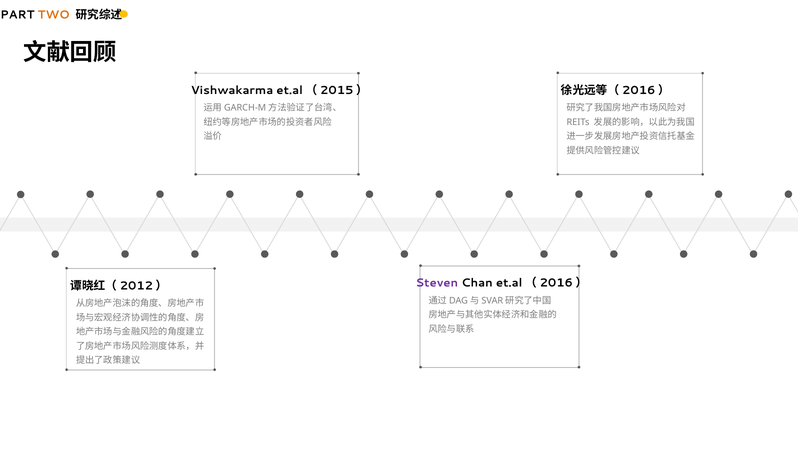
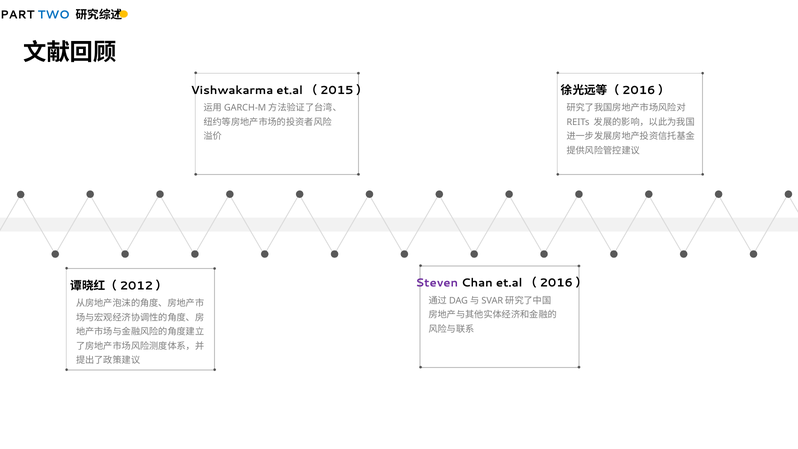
TWO colour: orange -> blue
